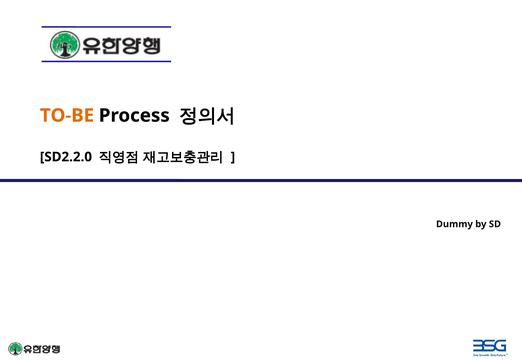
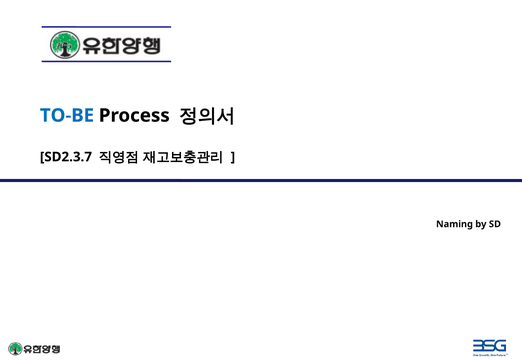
TO-BE colour: orange -> blue
SD2.2.0: SD2.2.0 -> SD2.3.7
Dummy: Dummy -> Naming
